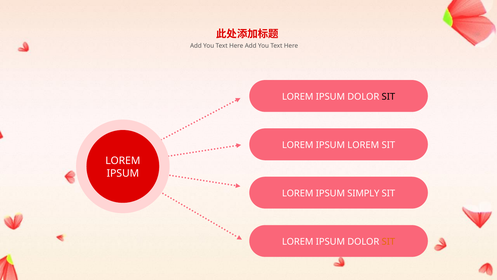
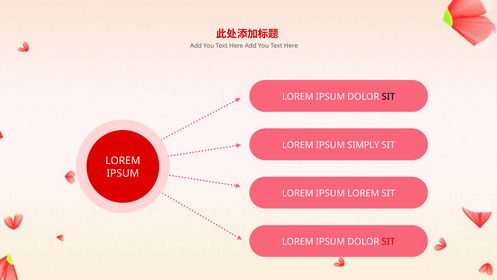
IPSUM LOREM: LOREM -> SIMPLY
IPSUM SIMPLY: SIMPLY -> LOREM
SIT at (388, 241) colour: orange -> red
